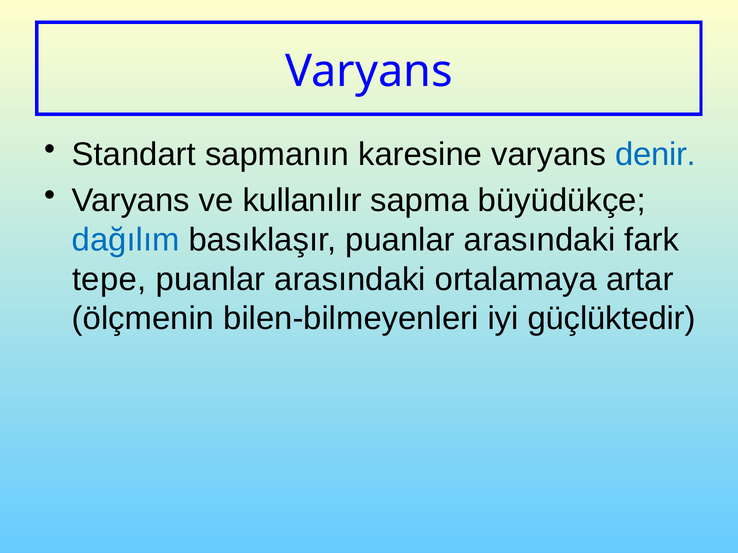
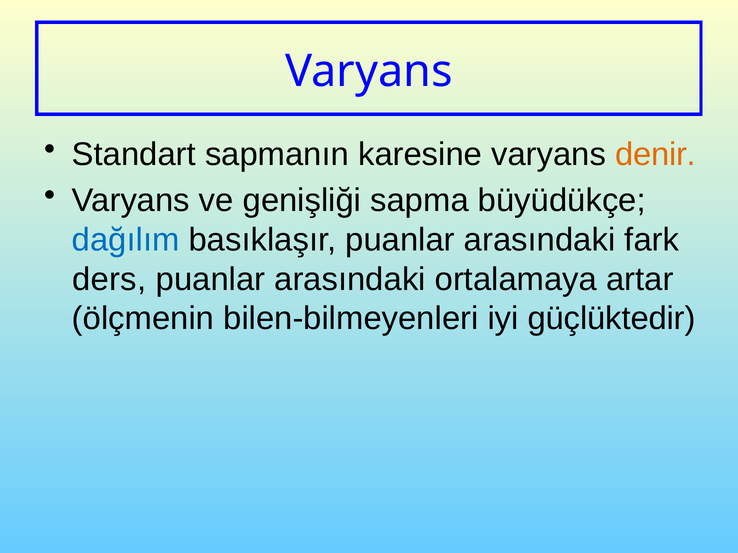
denir colour: blue -> orange
kullanılır: kullanılır -> genişliği
tepe: tepe -> ders
